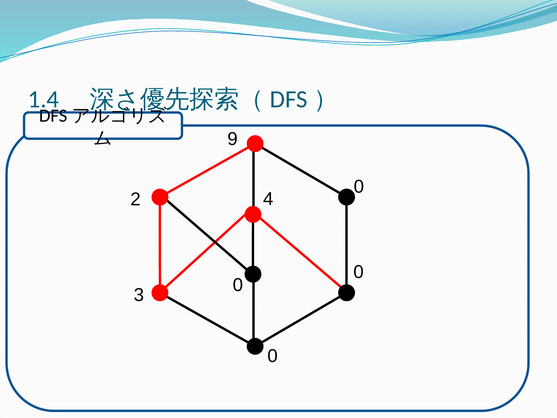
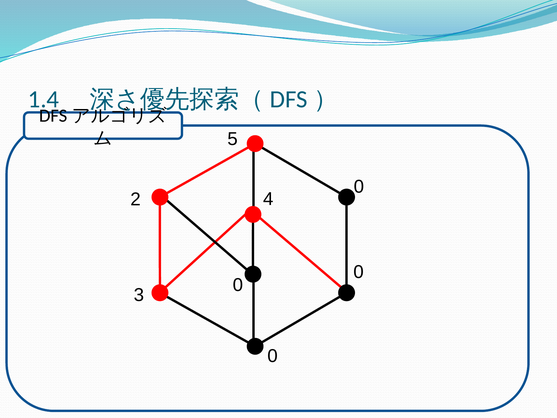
9: 9 -> 5
